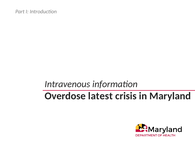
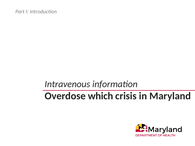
latest: latest -> which
